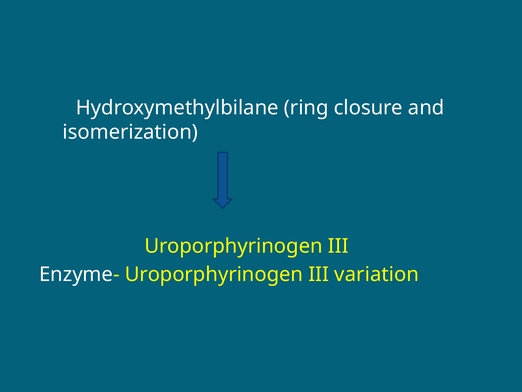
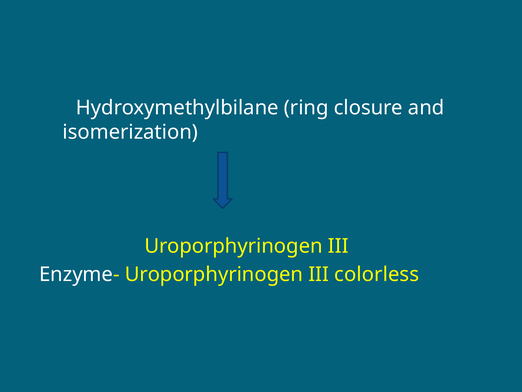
variation: variation -> colorless
